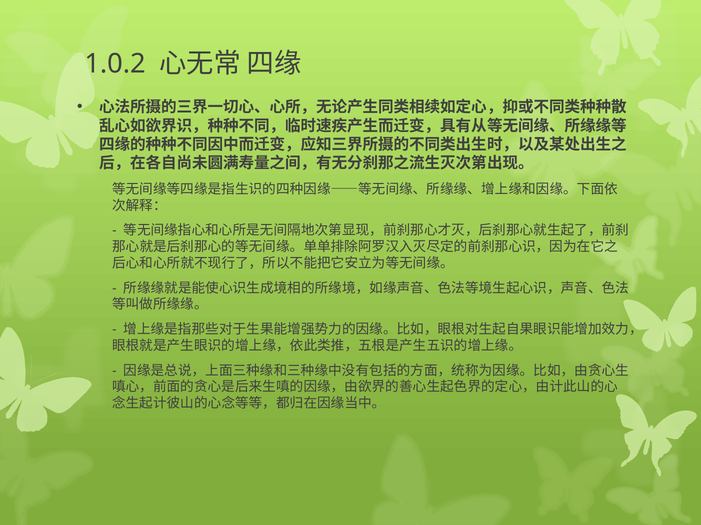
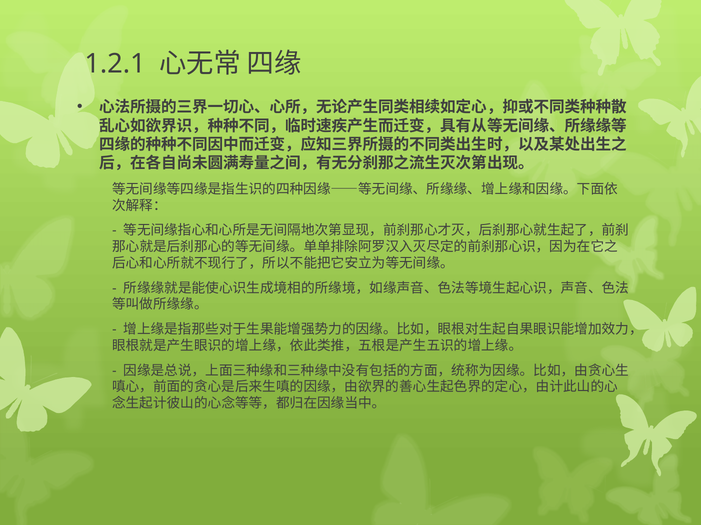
1.0.2: 1.0.2 -> 1.2.1
